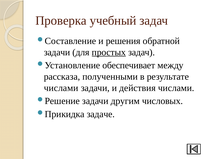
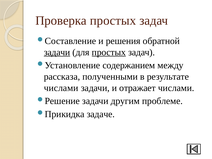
Проверка учебный: учебный -> простых
задачи at (57, 52) underline: none -> present
обеспечивает: обеспечивает -> содержанием
действия: действия -> отражает
числовых: числовых -> проблеме
